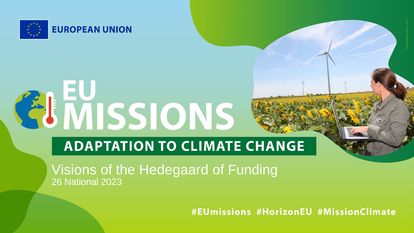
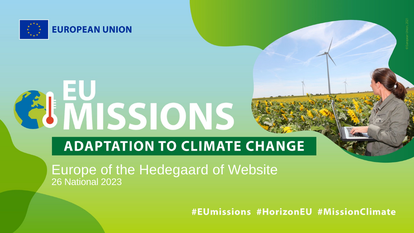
Visions: Visions -> Europe
Funding: Funding -> Website
